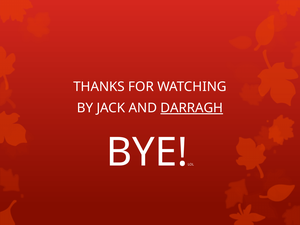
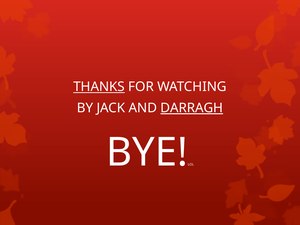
THANKS underline: none -> present
